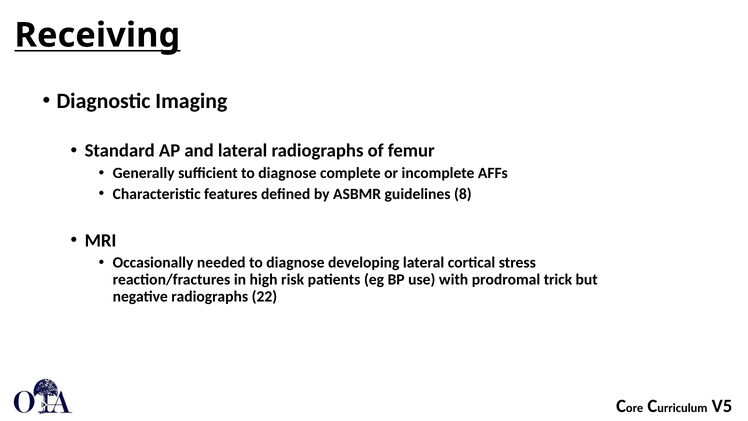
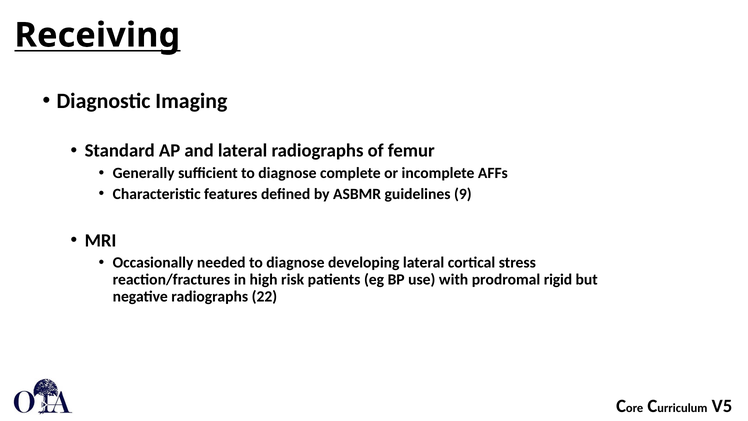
8: 8 -> 9
trick: trick -> rigid
